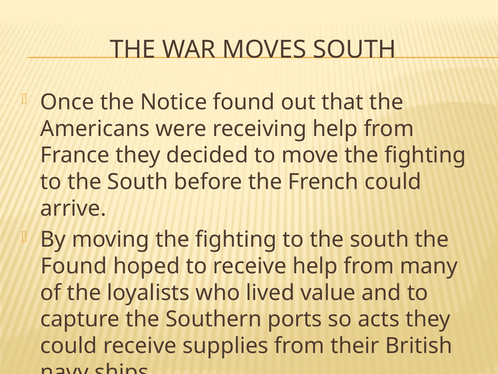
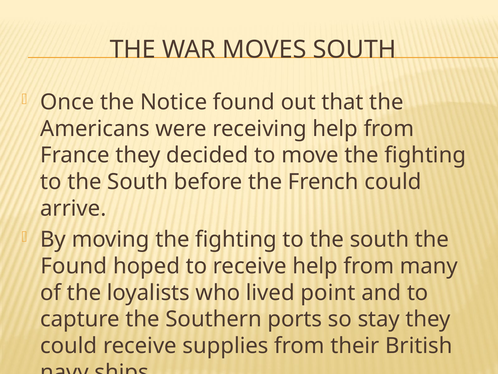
value: value -> point
acts: acts -> stay
